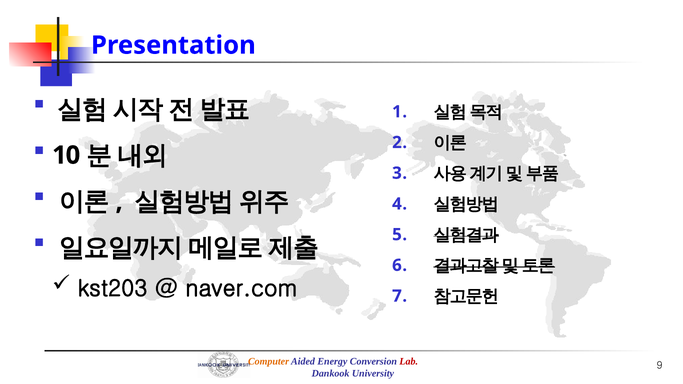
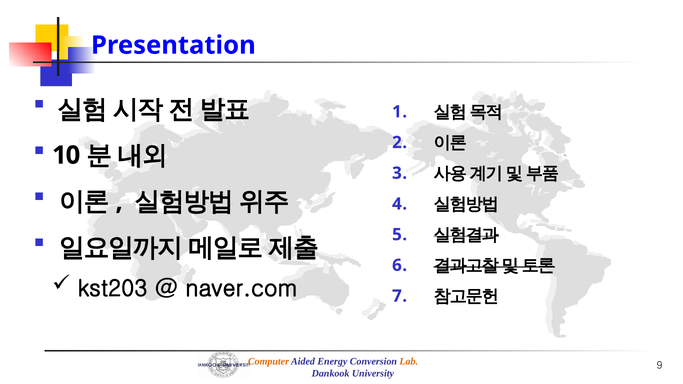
Lab colour: red -> orange
